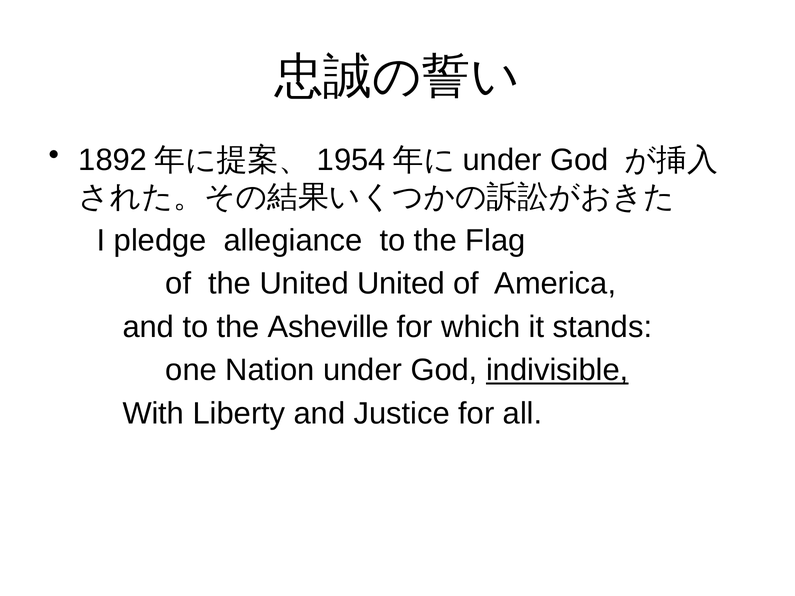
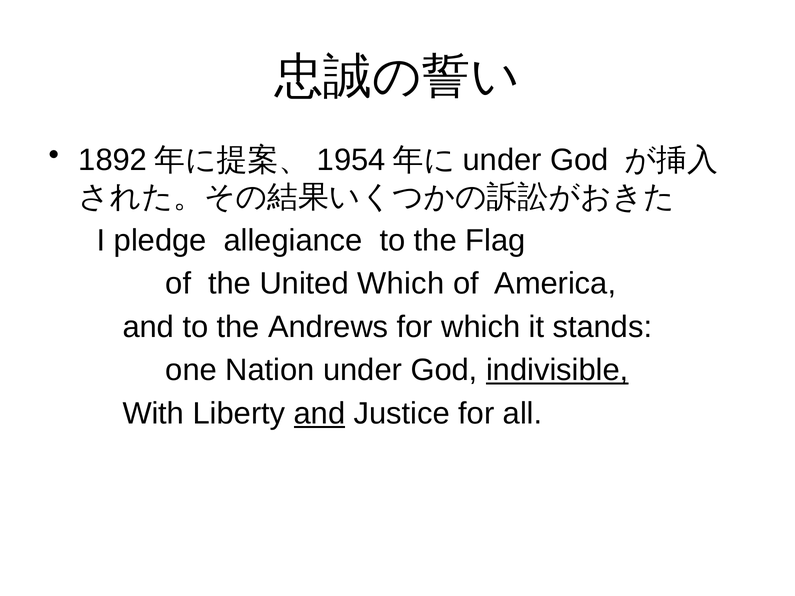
United United: United -> Which
Asheville: Asheville -> Andrews
and at (320, 414) underline: none -> present
